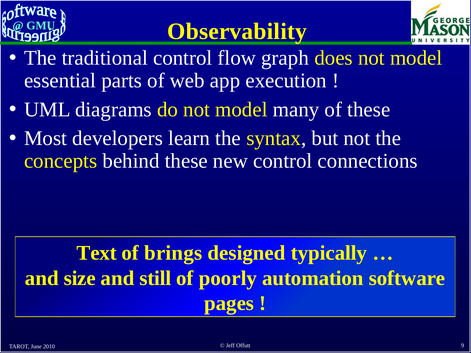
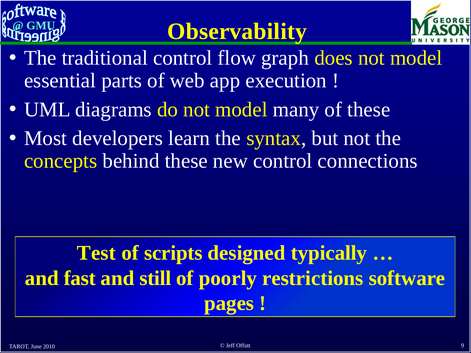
Text: Text -> Test
brings: brings -> scripts
size: size -> fast
automation: automation -> restrictions
